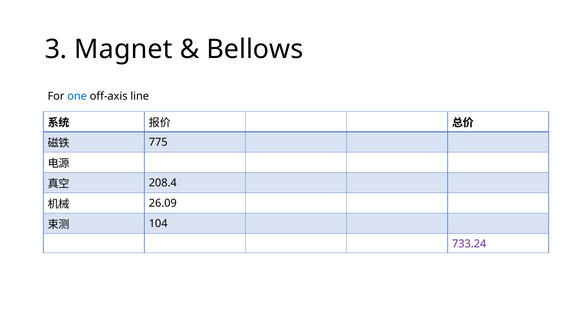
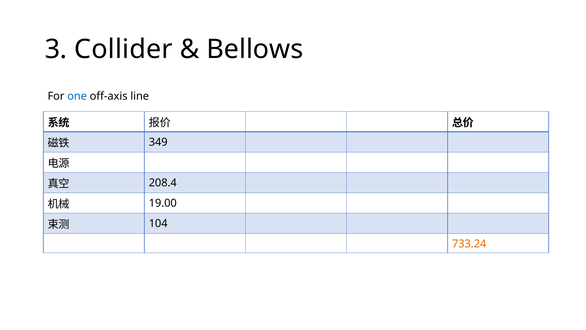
Magnet: Magnet -> Collider
775: 775 -> 349
26.09: 26.09 -> 19.00
733.24 colour: purple -> orange
